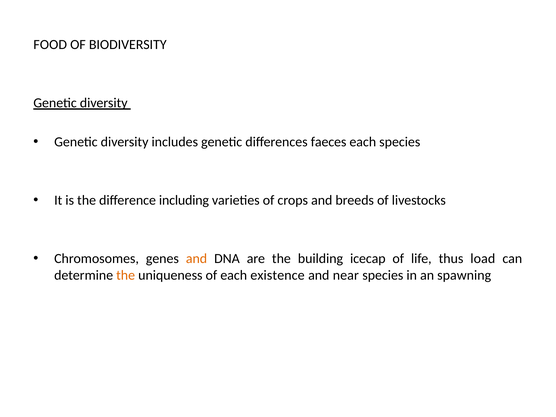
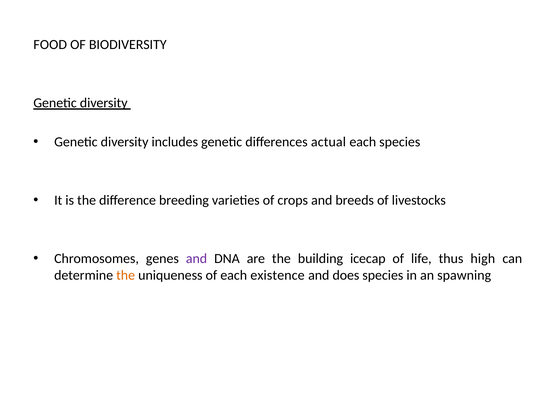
faeces: faeces -> actual
including: including -> breeding
and at (196, 259) colour: orange -> purple
load: load -> high
near: near -> does
